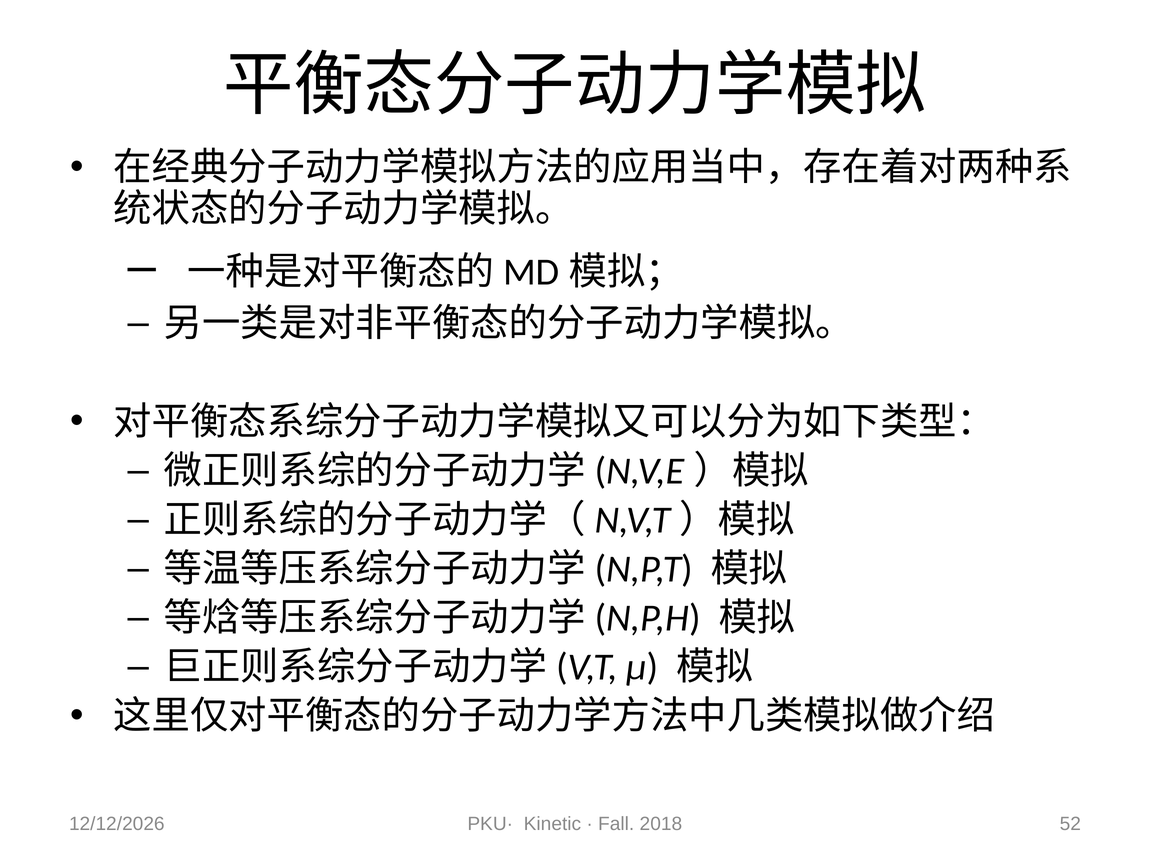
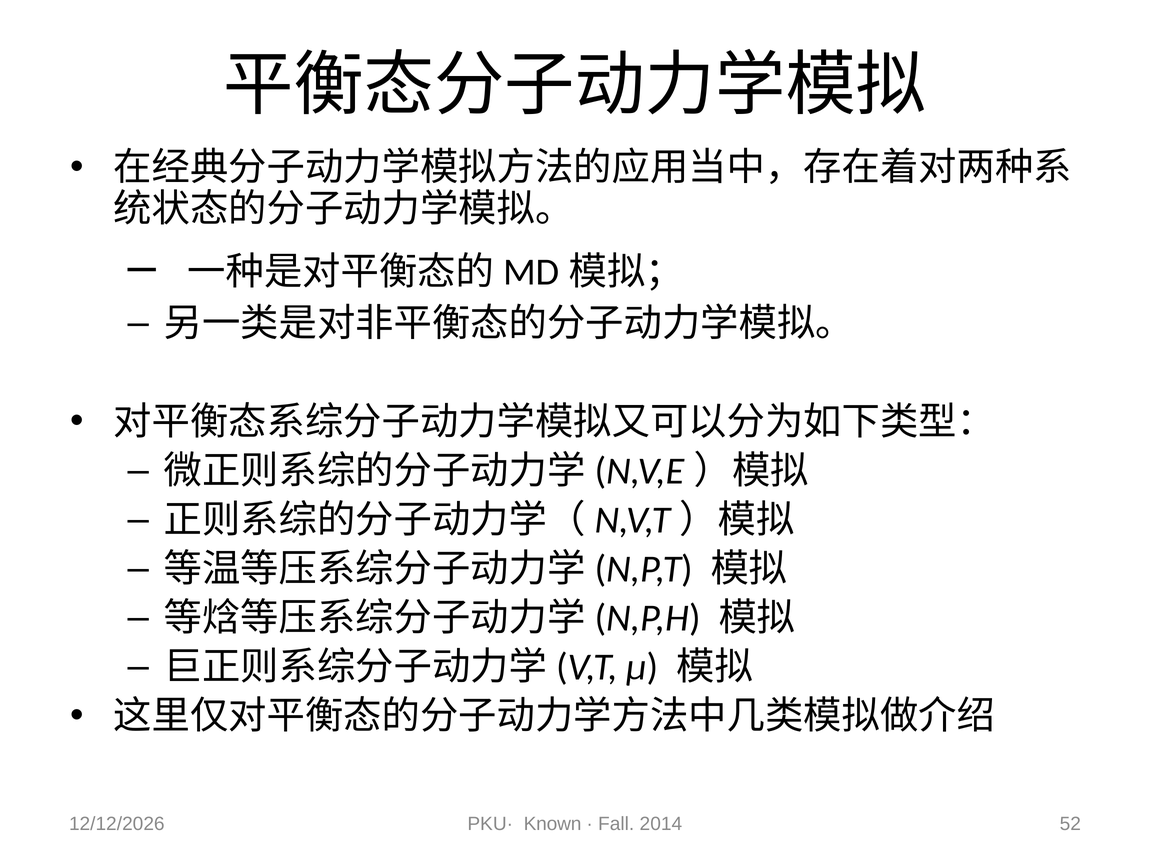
Kinetic: Kinetic -> Known
2018: 2018 -> 2014
